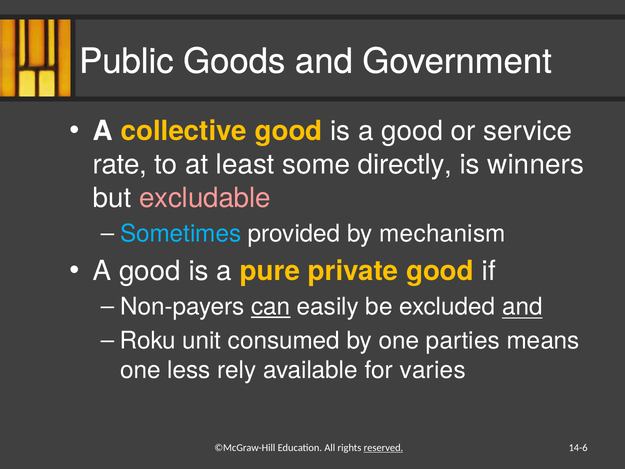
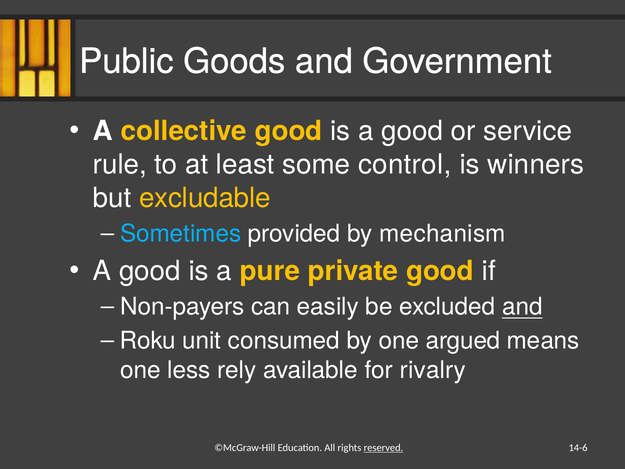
rate: rate -> rule
directly: directly -> control
excludable colour: pink -> yellow
can underline: present -> none
parties: parties -> argued
varies: varies -> rivalry
